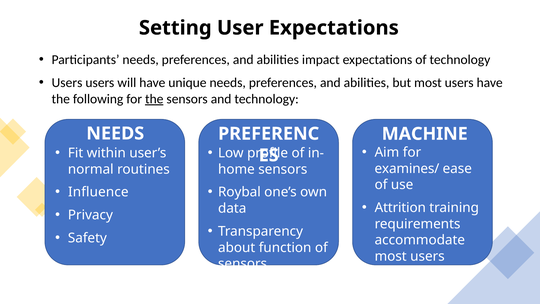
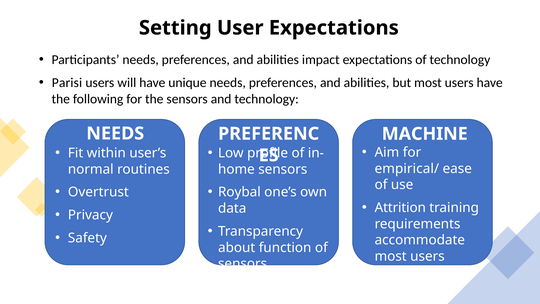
Users at (67, 83): Users -> Parisi
the at (154, 99) underline: present -> none
examines/: examines/ -> empirical/
Influence: Influence -> Overtrust
